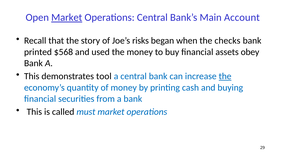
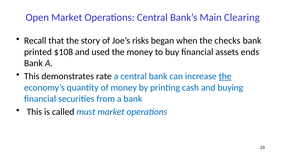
Market at (67, 17) underline: present -> none
Account: Account -> Clearing
$568: $568 -> $108
obey: obey -> ends
tool: tool -> rate
